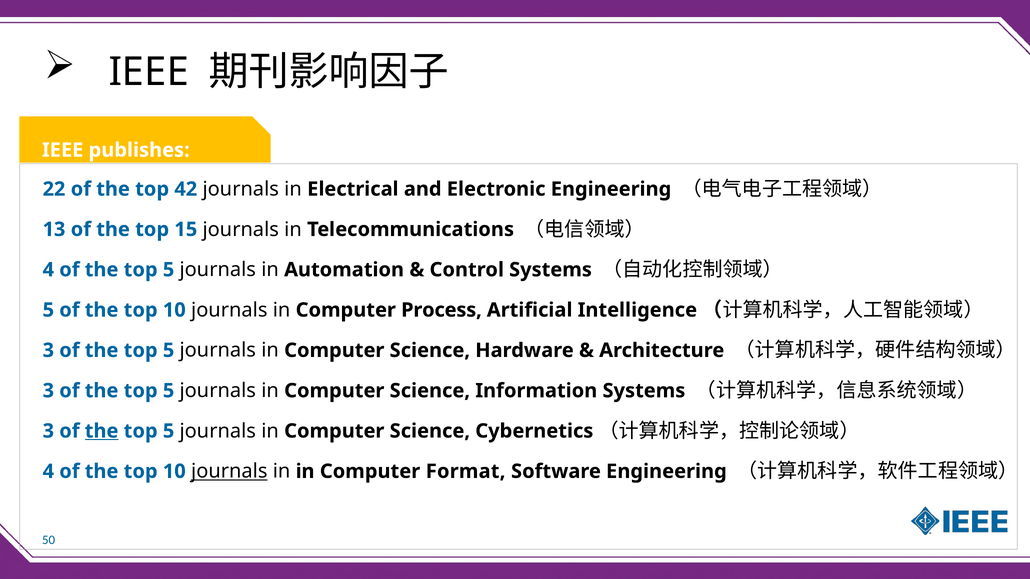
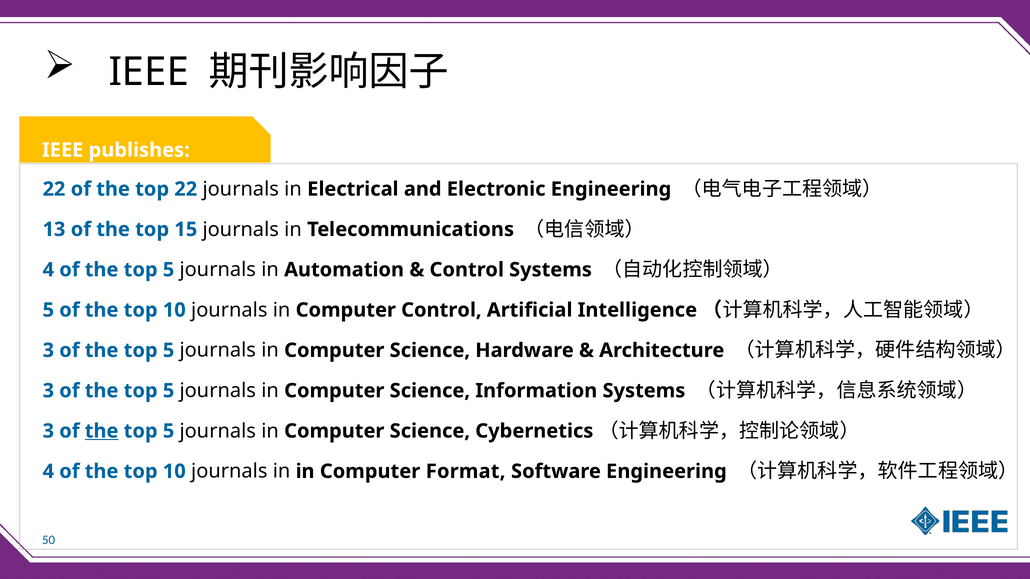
top 42: 42 -> 22
Computer Process: Process -> Control
journals at (229, 472) underline: present -> none
